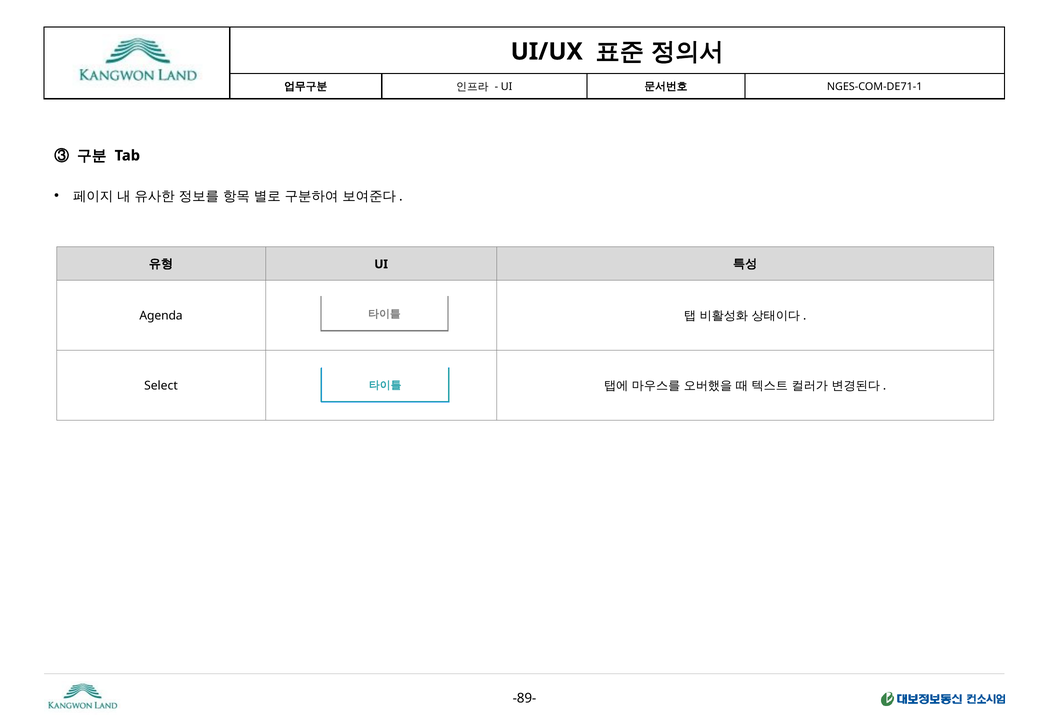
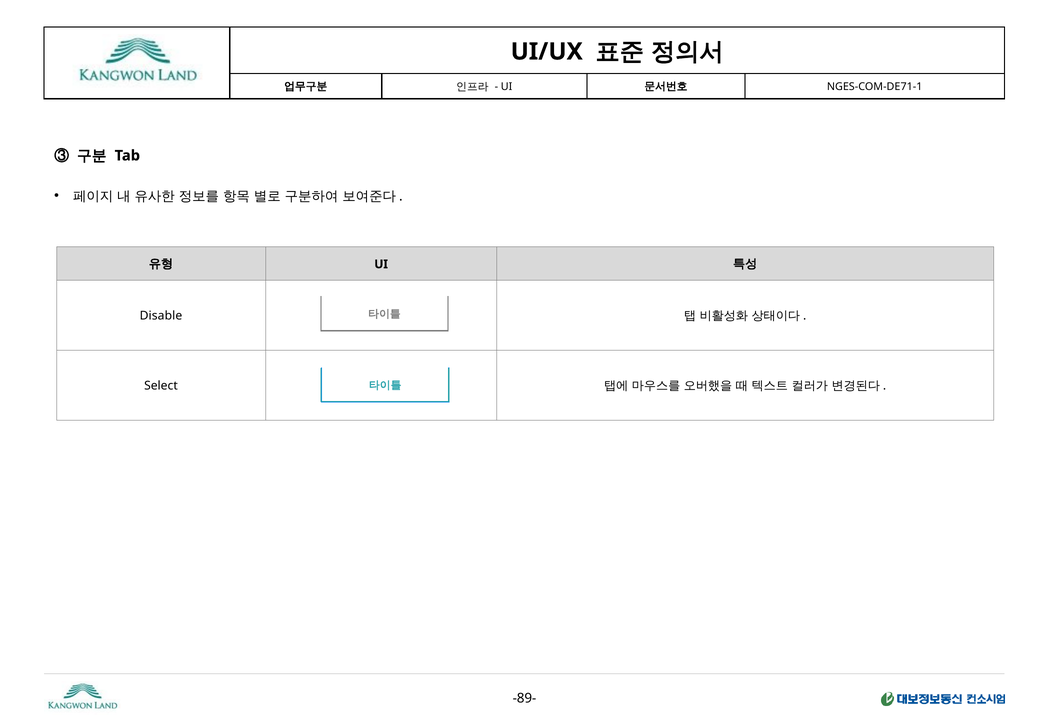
Agenda: Agenda -> Disable
